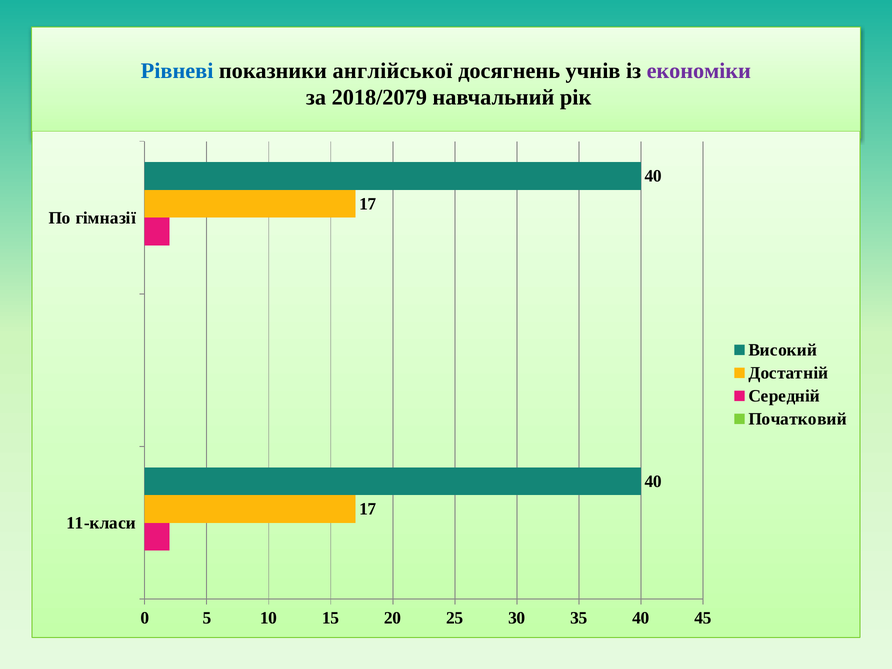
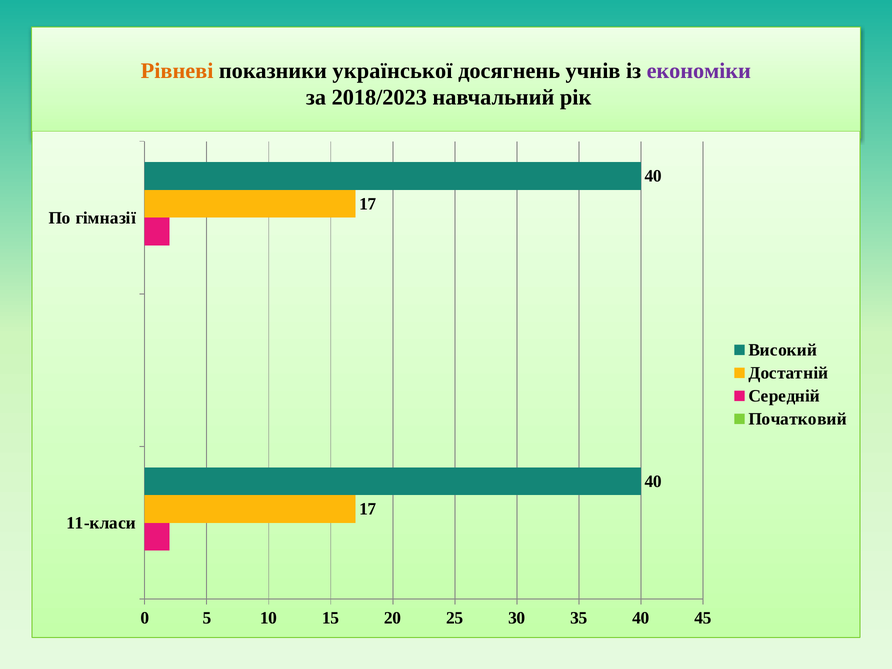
Рівневі colour: blue -> orange
англійської: англійської -> української
2018/2079: 2018/2079 -> 2018/2023
